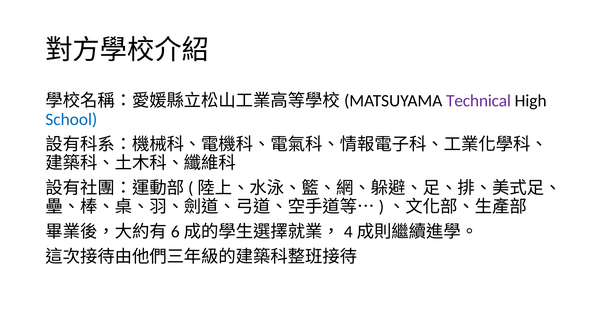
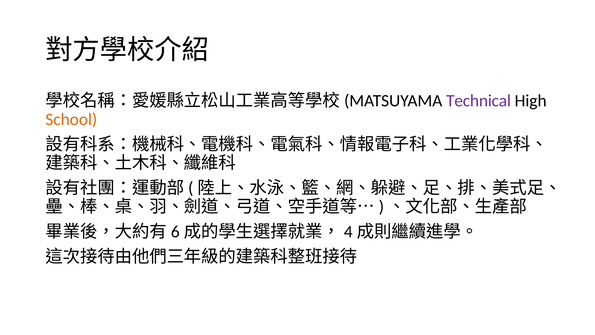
School colour: blue -> orange
